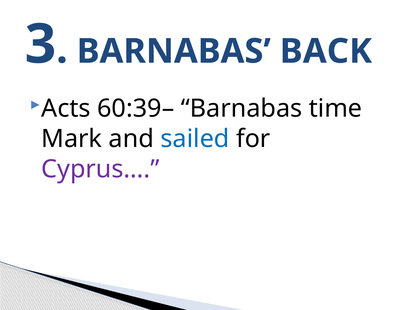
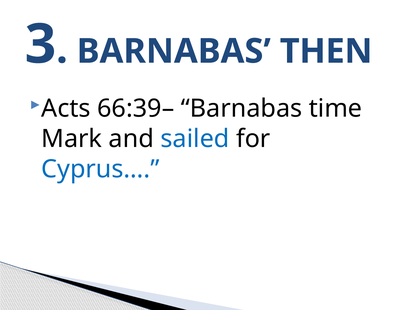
BACK: BACK -> THEN
60:39–: 60:39– -> 66:39–
Cyprus… colour: purple -> blue
